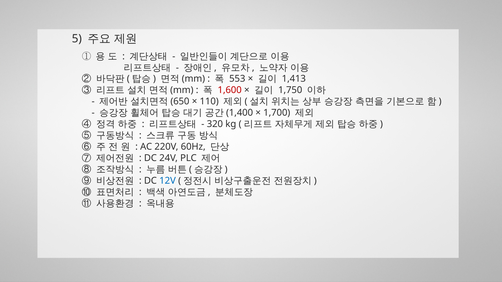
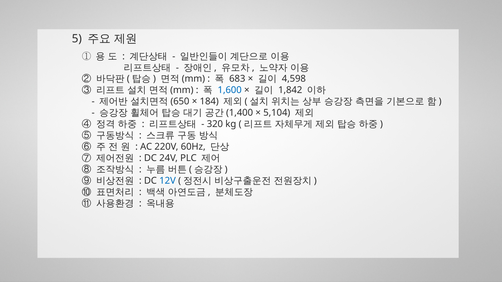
553: 553 -> 683
1,413: 1,413 -> 4,598
1,600 colour: red -> blue
1,750: 1,750 -> 1,842
110: 110 -> 184
1,700: 1,700 -> 5,104
